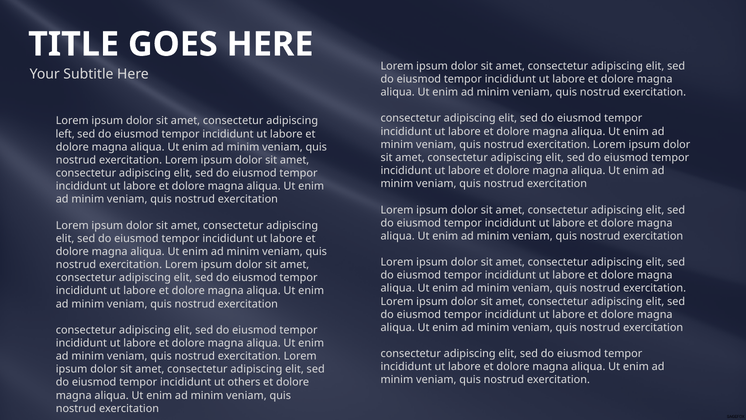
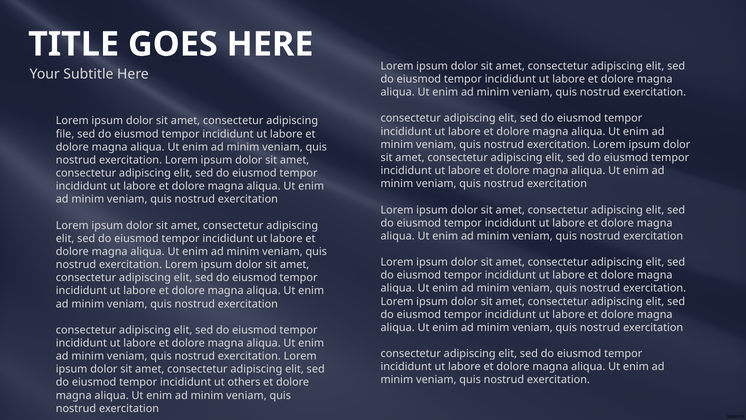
left: left -> file
